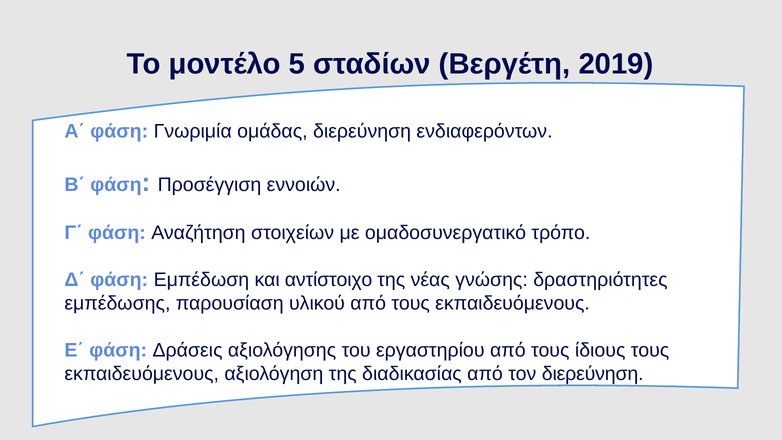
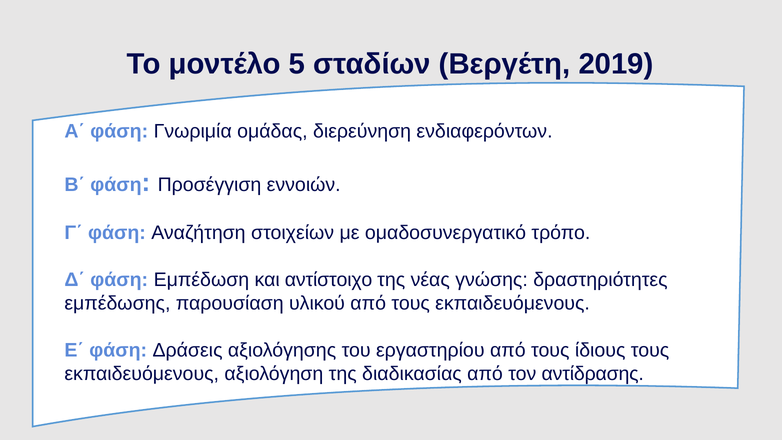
τον διερεύνηση: διερεύνηση -> αντίδρασης
